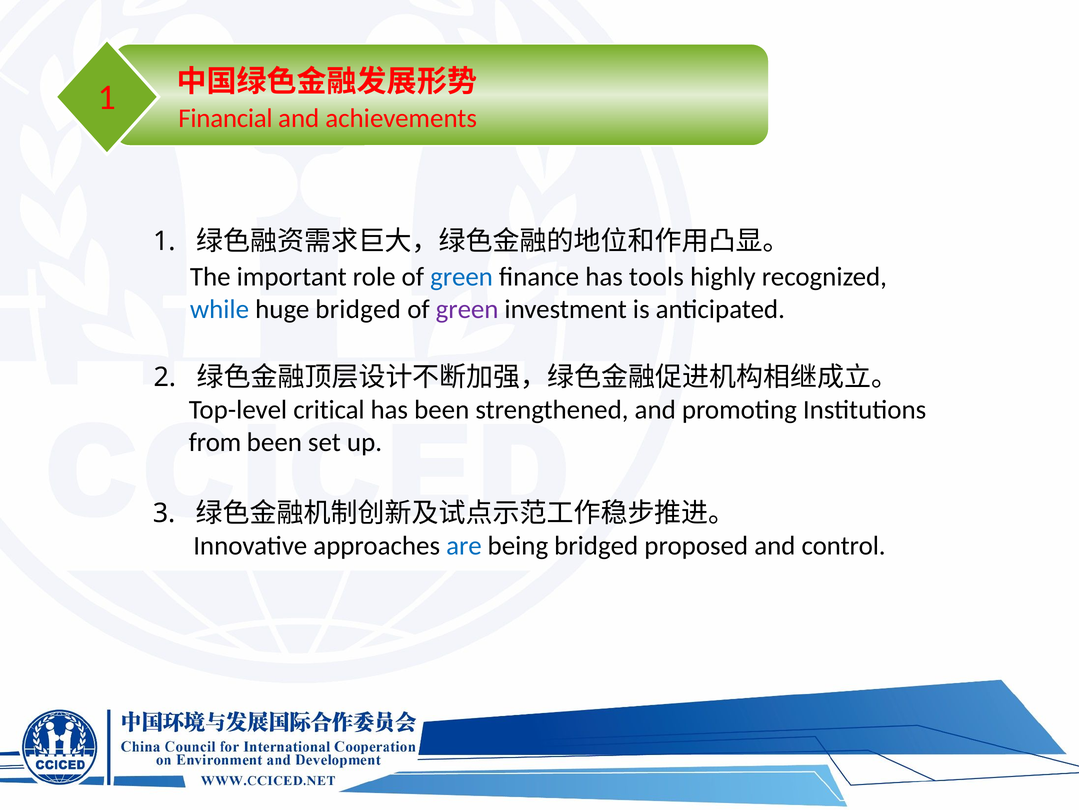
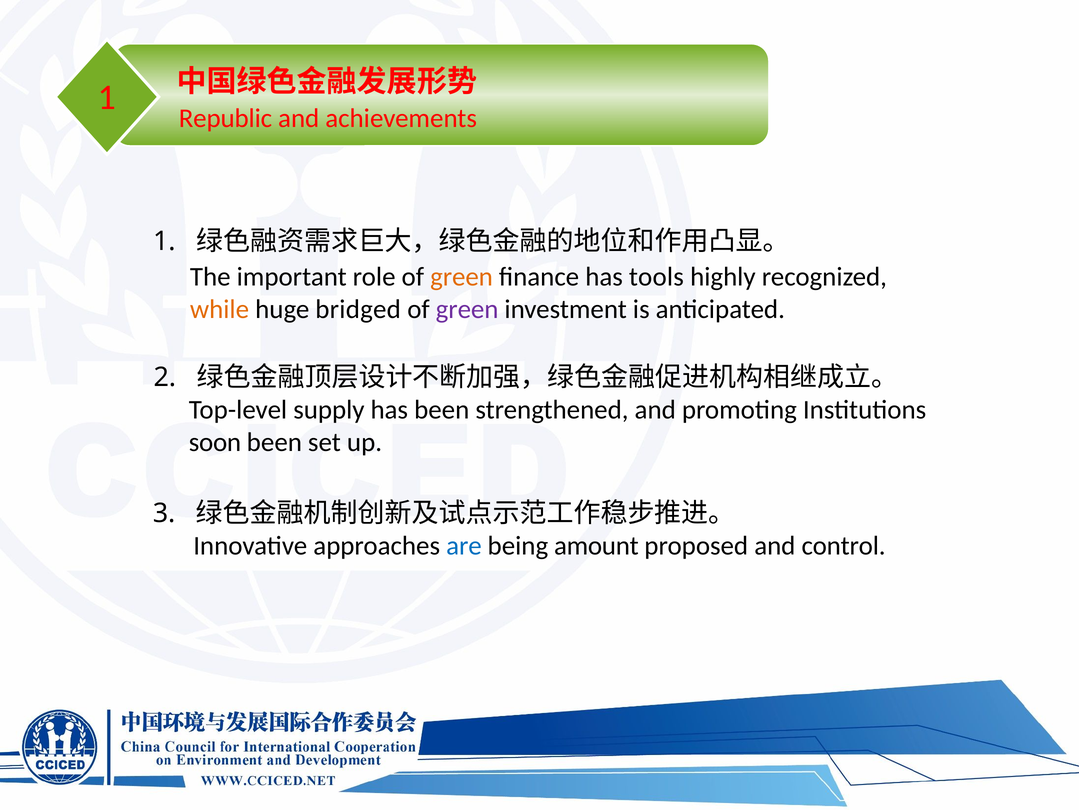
Financial: Financial -> Republic
green at (462, 277) colour: blue -> orange
while colour: blue -> orange
critical: critical -> supply
from: from -> soon
being bridged: bridged -> amount
